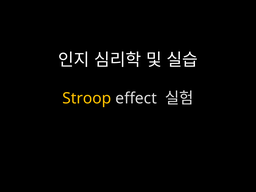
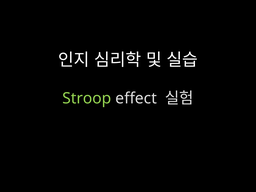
Stroop colour: yellow -> light green
